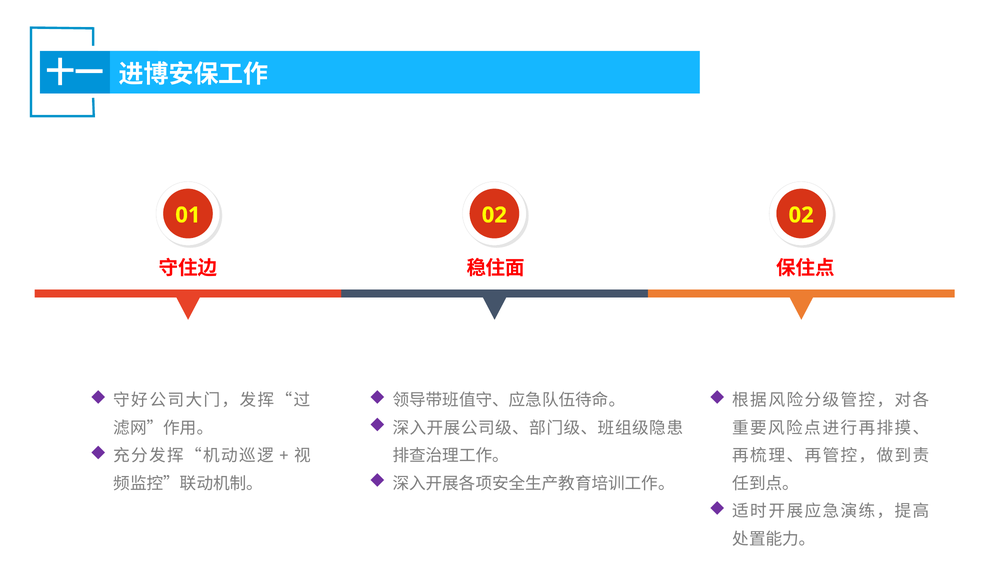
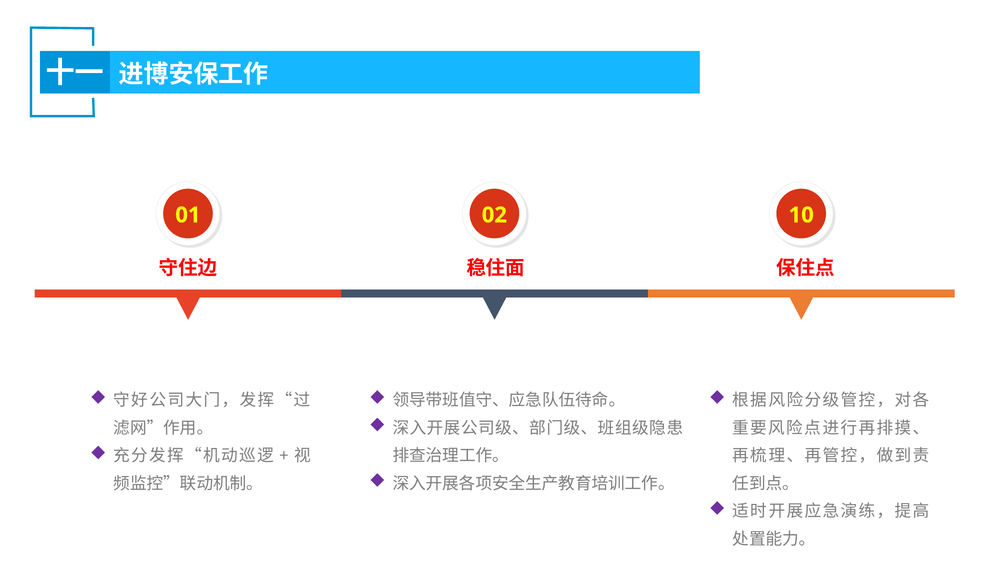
02 02: 02 -> 10
